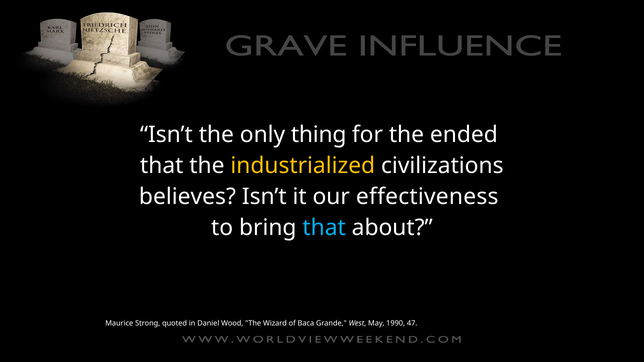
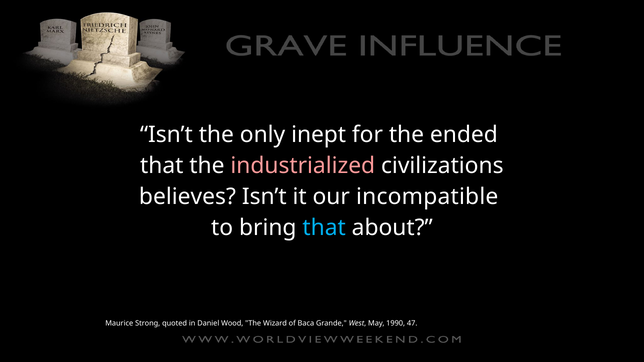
thing: thing -> inept
industrialized colour: yellow -> pink
effectiveness: effectiveness -> incompatible
